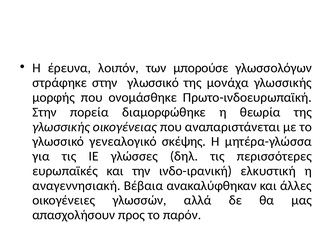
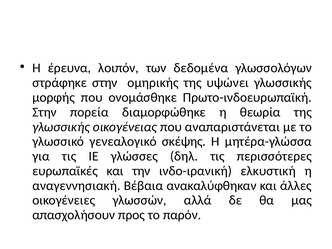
μπορούσε: μπορούσε -> δεδομένα
στην γλωσσικό: γλωσσικό -> ομηρικής
μονάχα: μονάχα -> υψώνει
